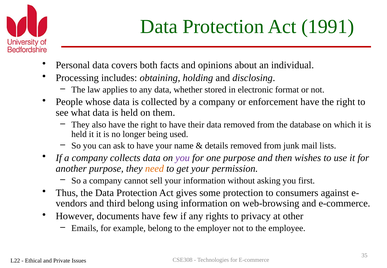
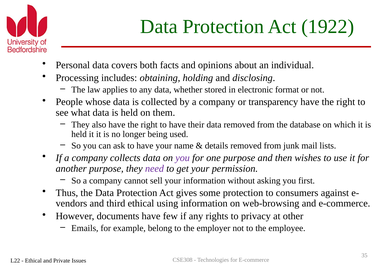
1991: 1991 -> 1922
enforcement: enforcement -> transparency
need colour: orange -> purple
third belong: belong -> ethical
